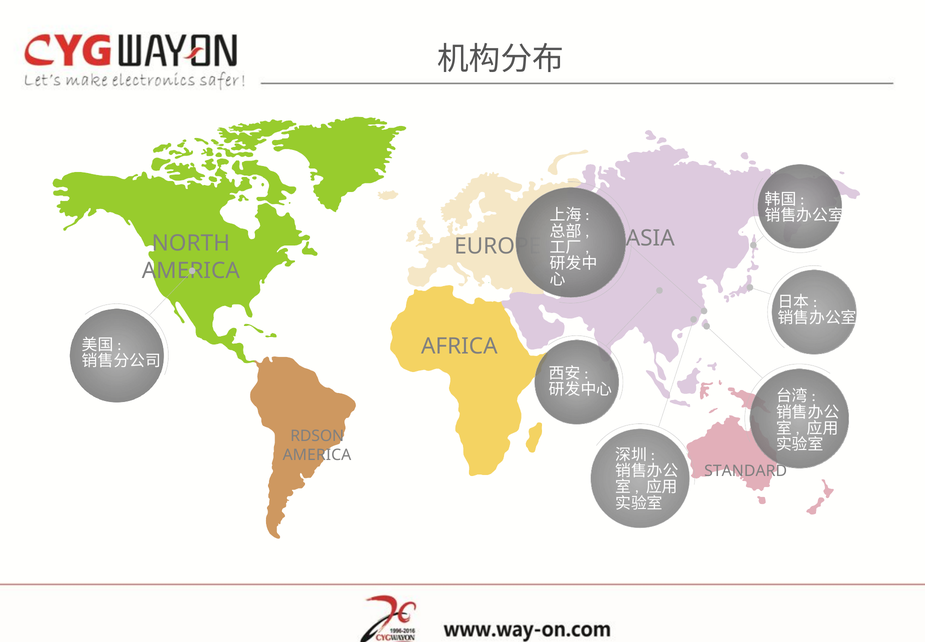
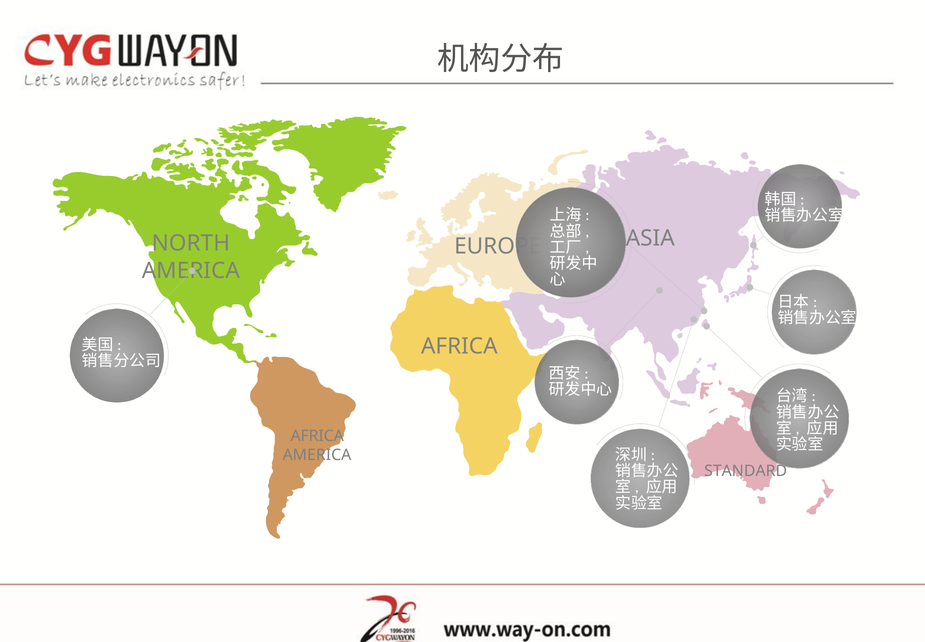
RDSON at (317, 436): RDSON -> AFRICA
